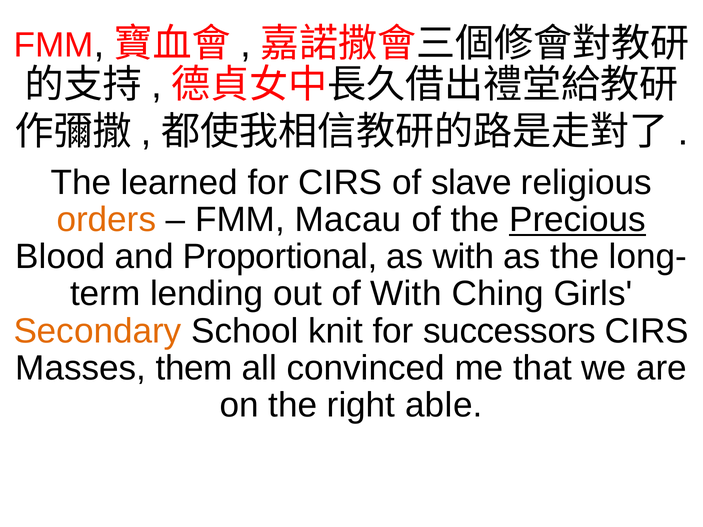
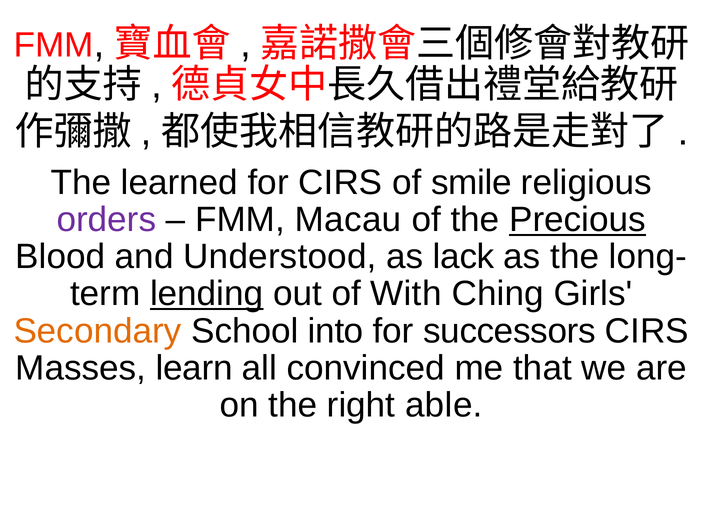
slave: slave -> smile
orders colour: orange -> purple
Proportional: Proportional -> Understood
as with: with -> lack
lending underline: none -> present
knit: knit -> into
them: them -> learn
